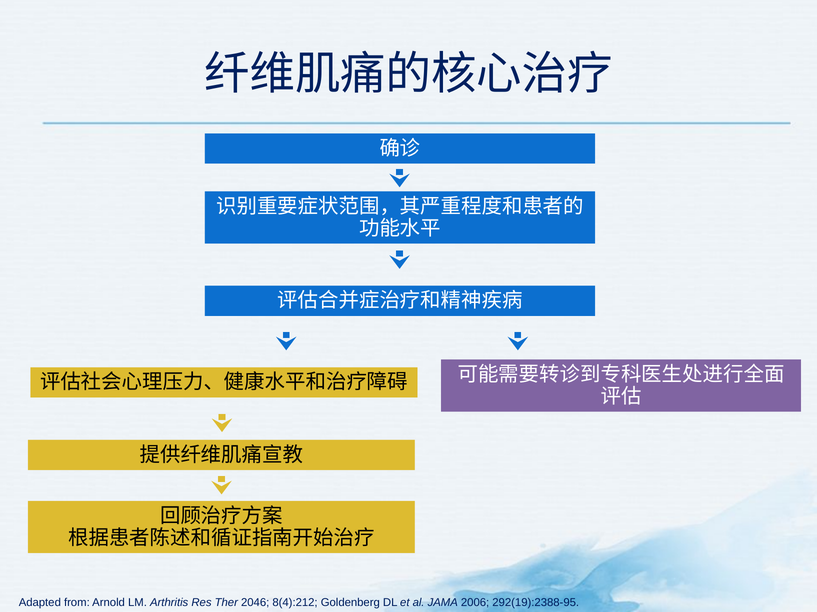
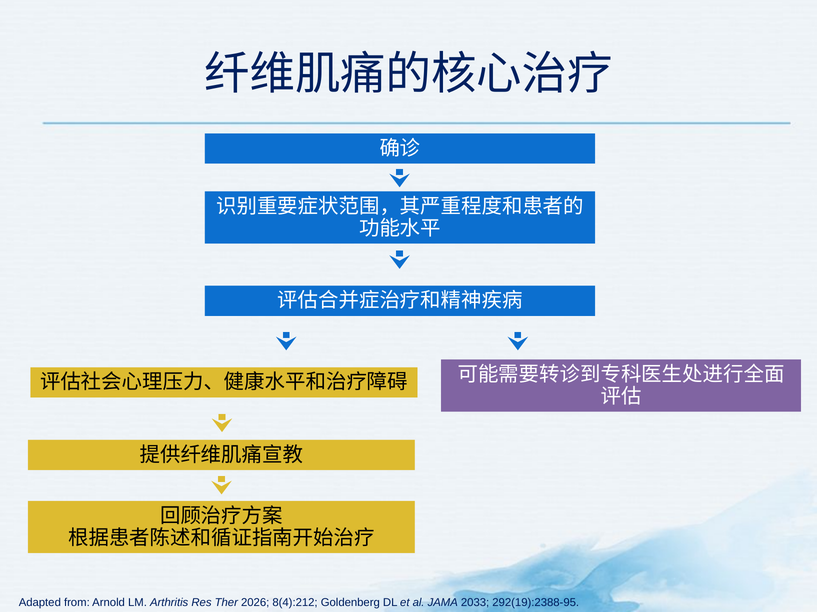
2046: 2046 -> 2026
2006: 2006 -> 2033
